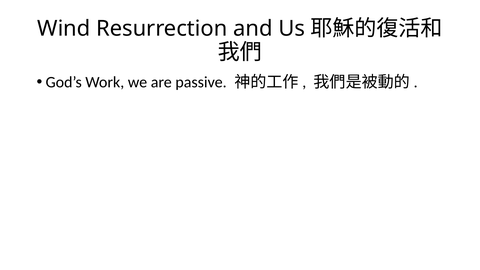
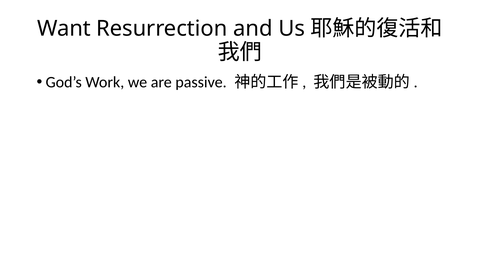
Wind: Wind -> Want
